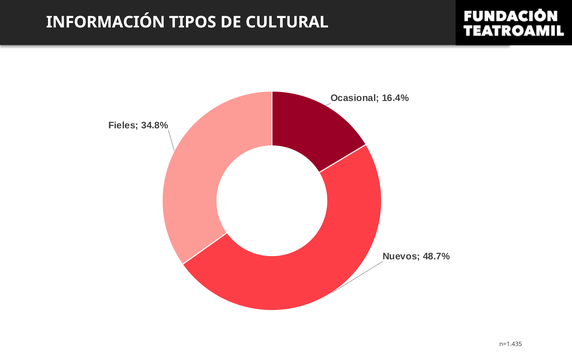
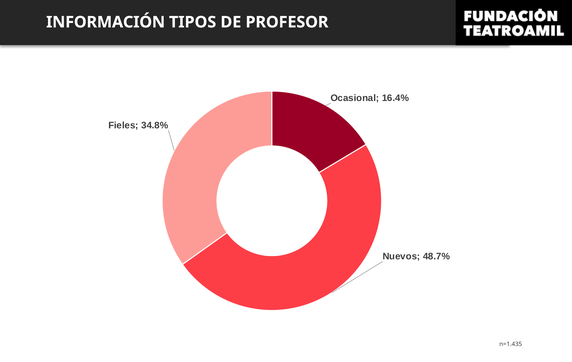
CULTURAL: CULTURAL -> PROFESOR
